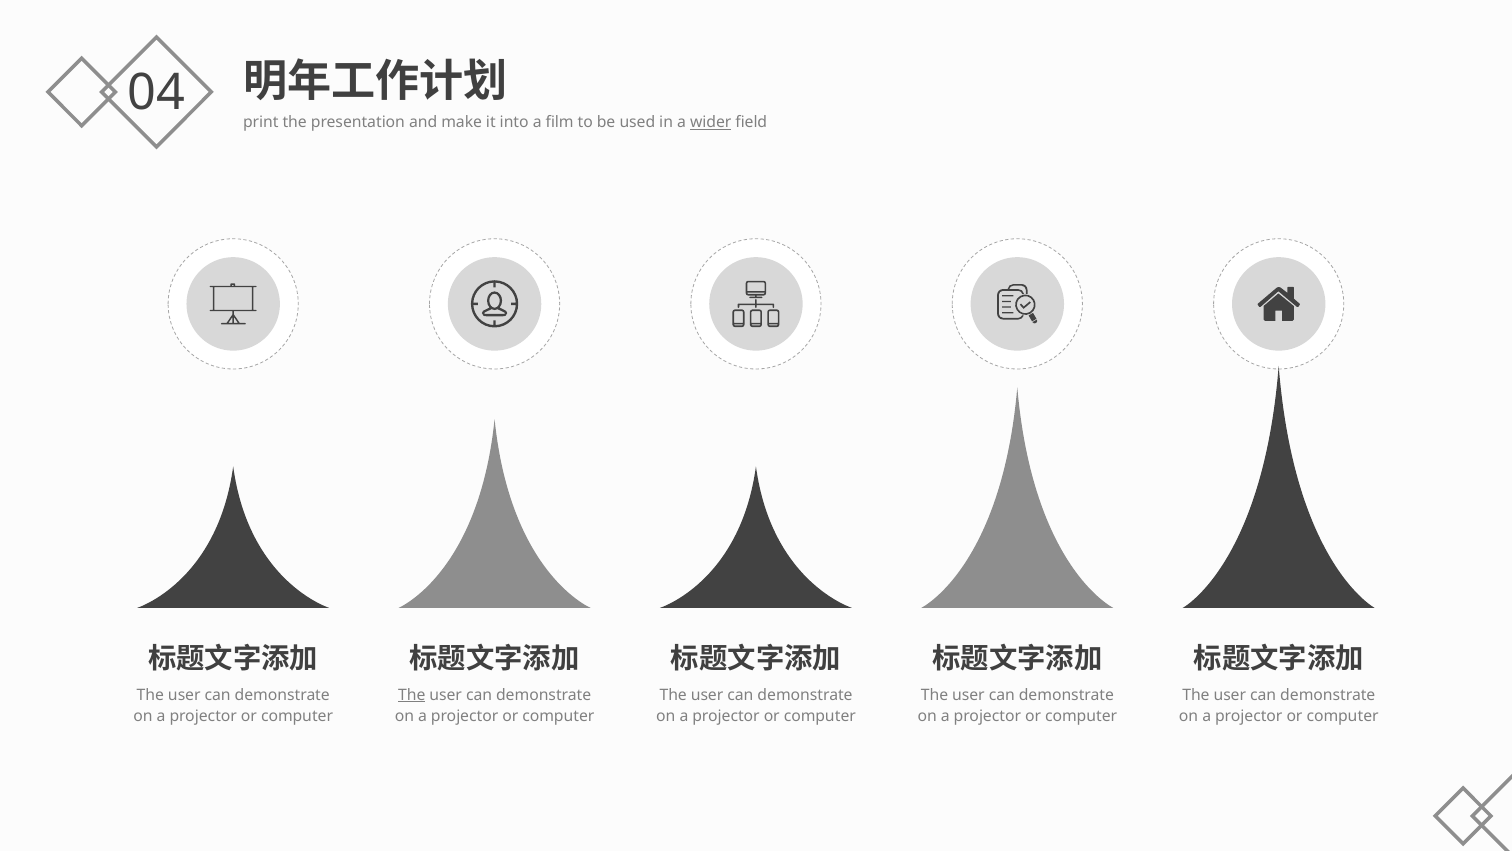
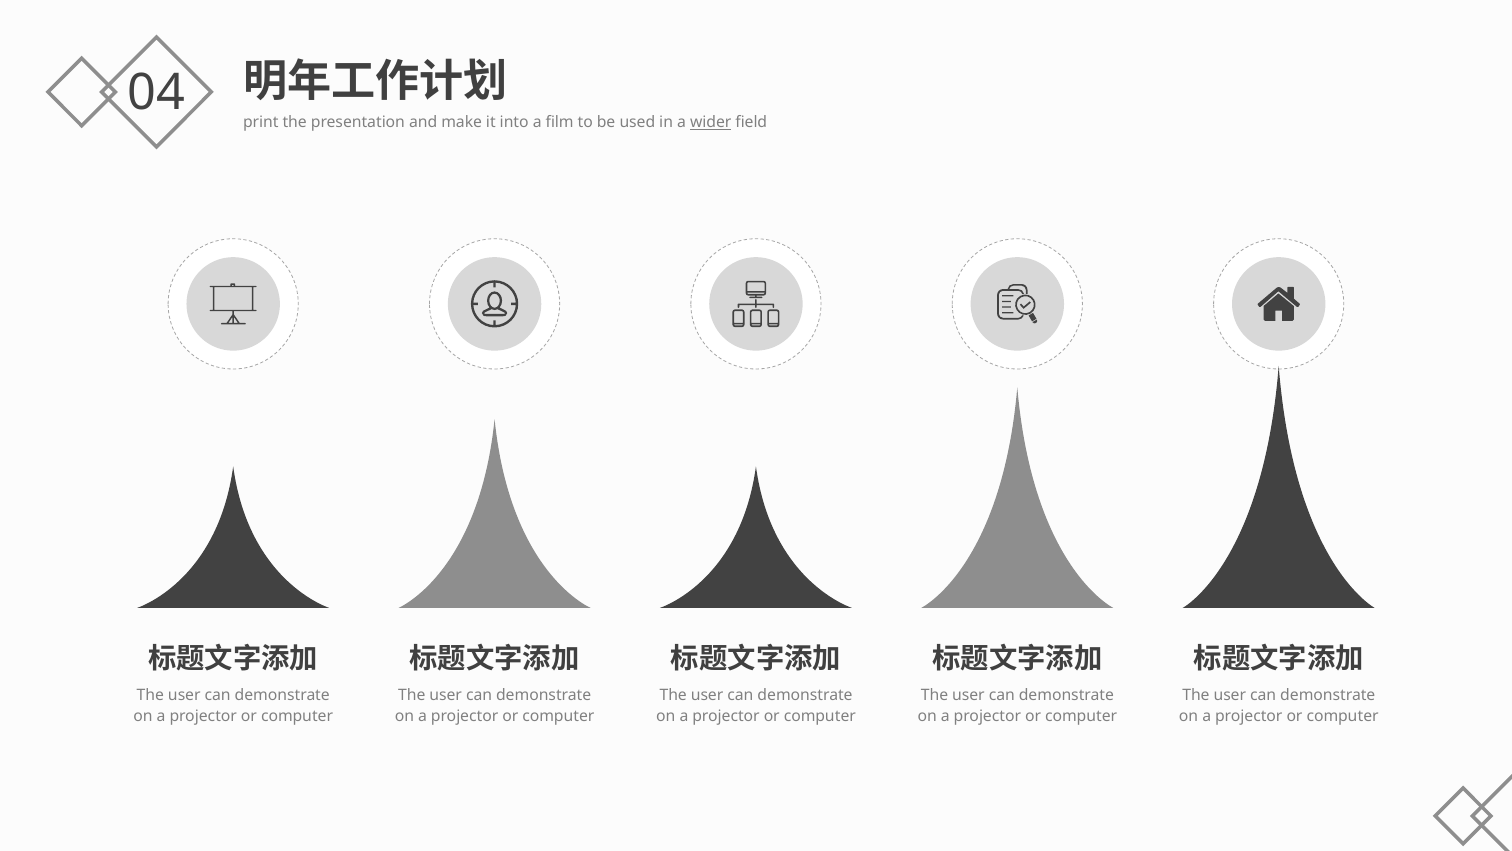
The at (412, 695) underline: present -> none
